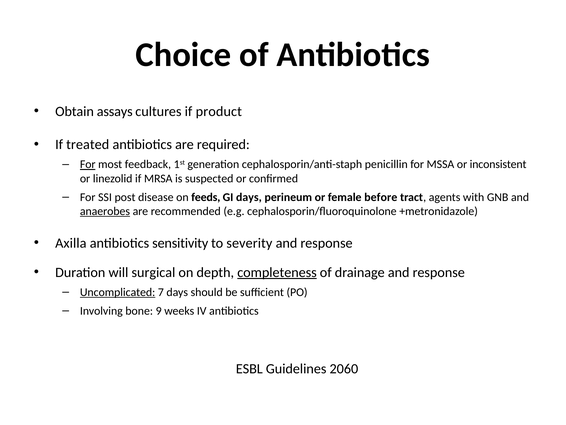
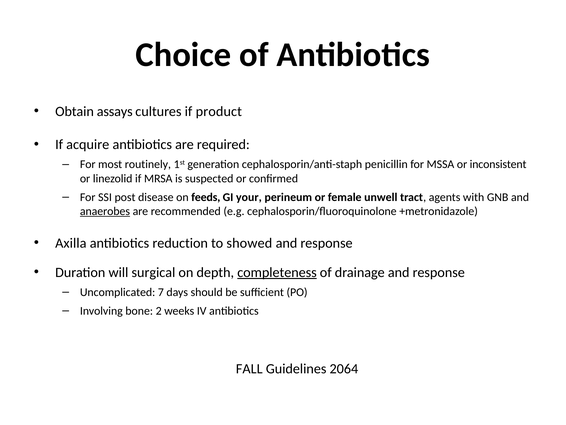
treated: treated -> acquire
For at (88, 164) underline: present -> none
feedback: feedback -> routinely
GI days: days -> your
before: before -> unwell
sensitivity: sensitivity -> reduction
severity: severity -> showed
Uncomplicated underline: present -> none
9: 9 -> 2
ESBL: ESBL -> FALL
2060: 2060 -> 2064
